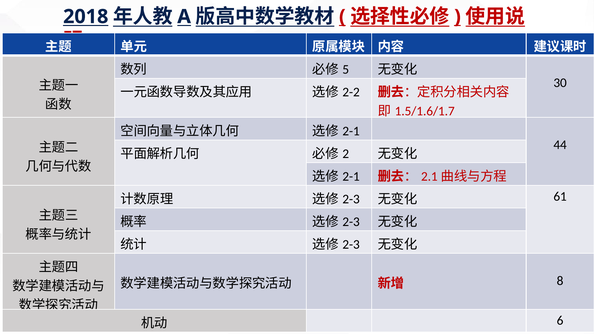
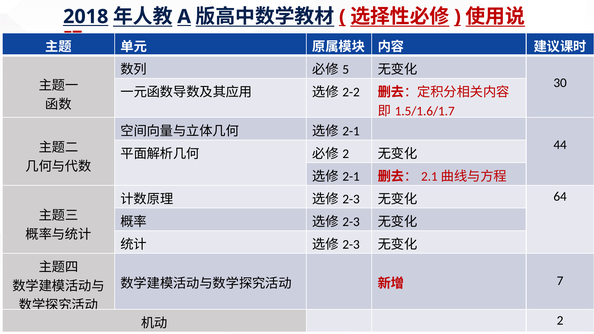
61: 61 -> 64
8: 8 -> 7
6 at (560, 321): 6 -> 2
